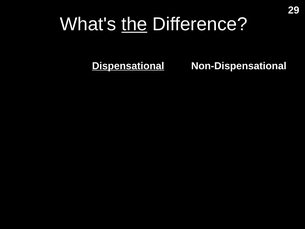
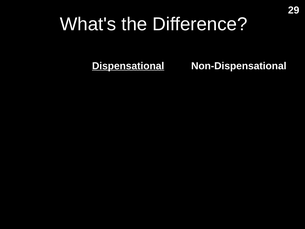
the at (134, 24) underline: present -> none
